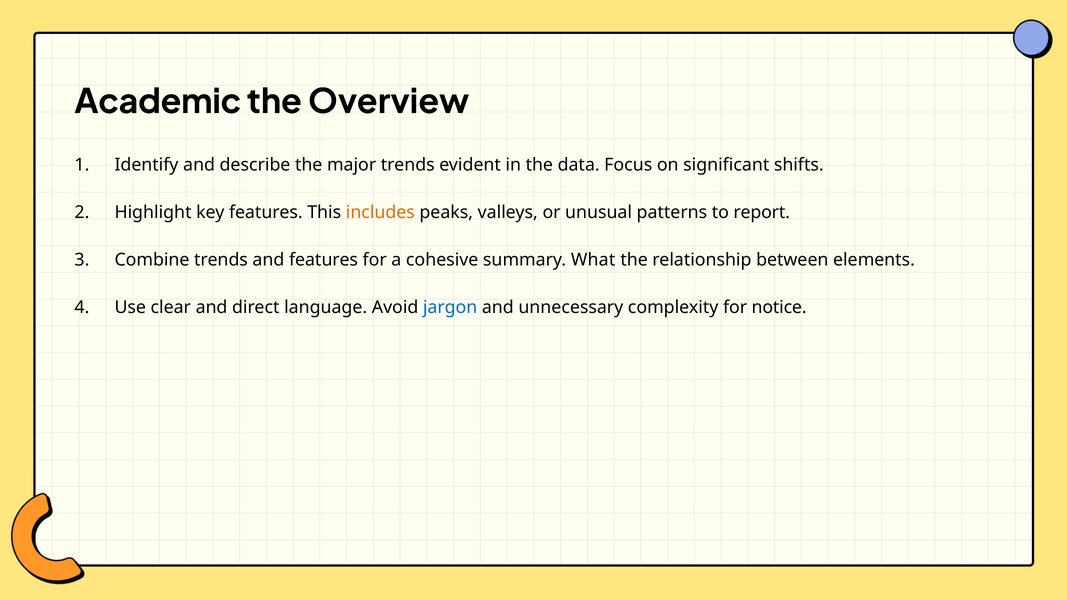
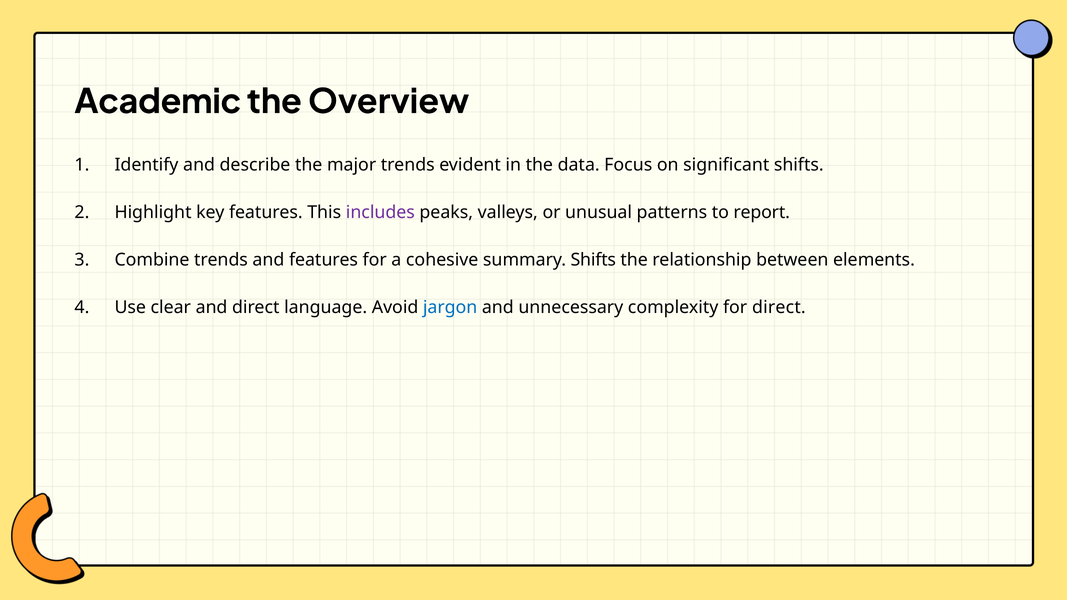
includes colour: orange -> purple
summary What: What -> Shifts
for notice: notice -> direct
